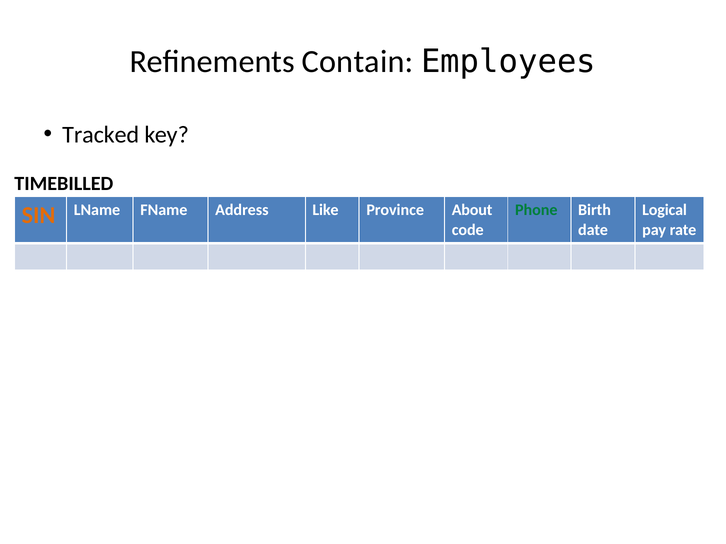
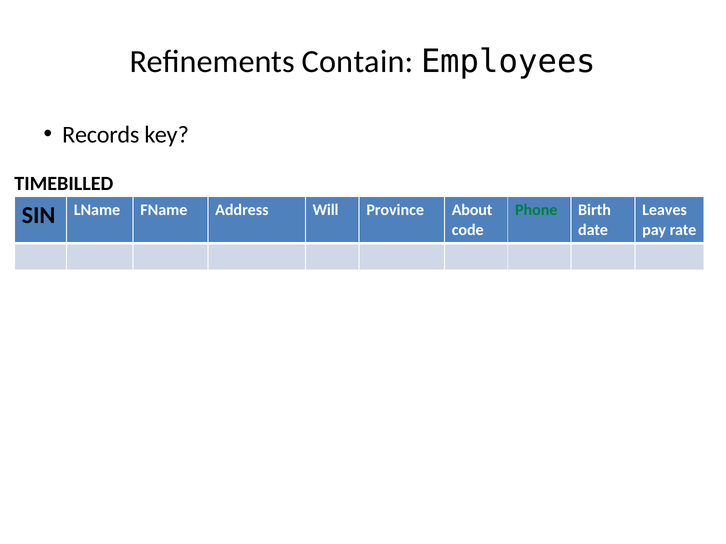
Tracked: Tracked -> Records
Logical: Logical -> Leaves
SIN colour: orange -> black
Like: Like -> Will
